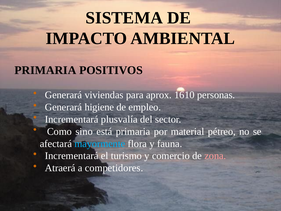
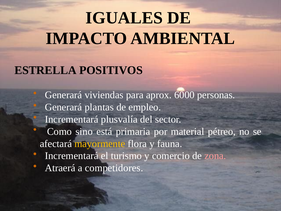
SISTEMA: SISTEMA -> IGUALES
PRIMARIA at (45, 70): PRIMARIA -> ESTRELLA
1610: 1610 -> 6000
higiene: higiene -> plantas
mayormente colour: light blue -> yellow
